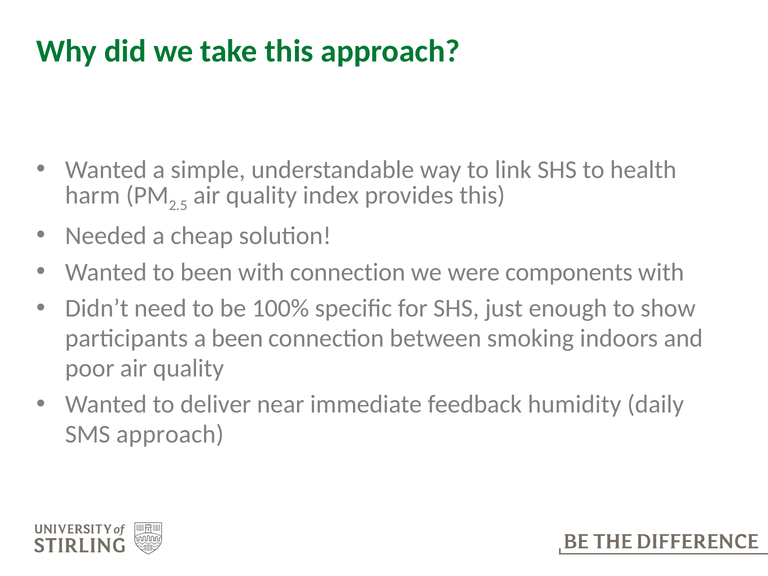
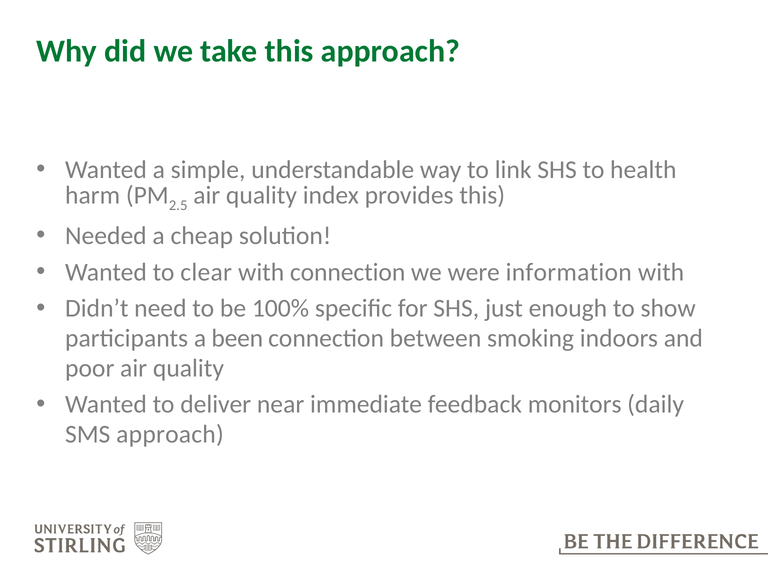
to been: been -> clear
components: components -> information
humidity: humidity -> monitors
